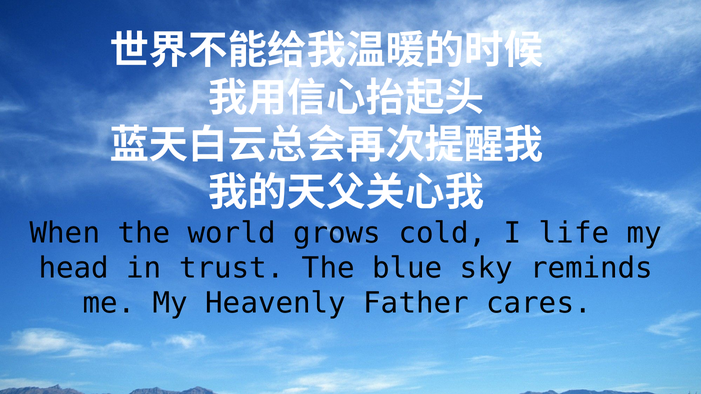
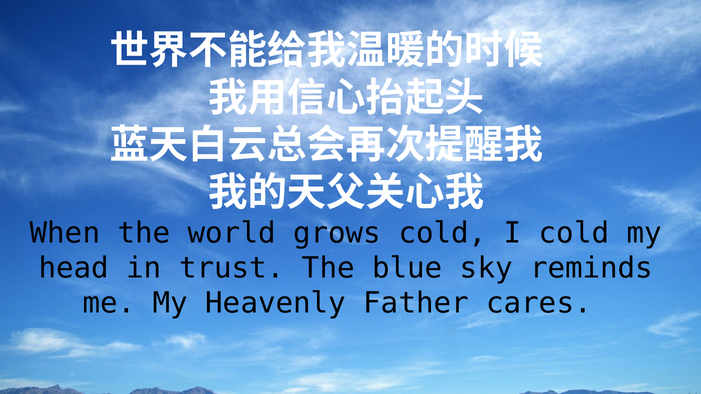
I life: life -> cold
